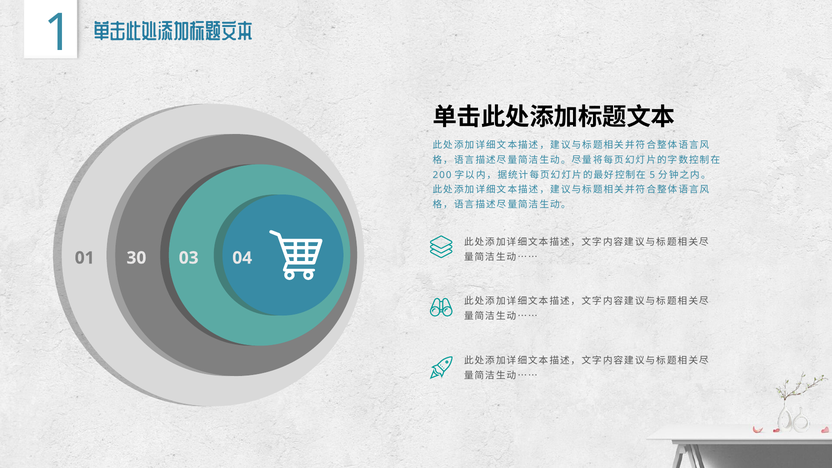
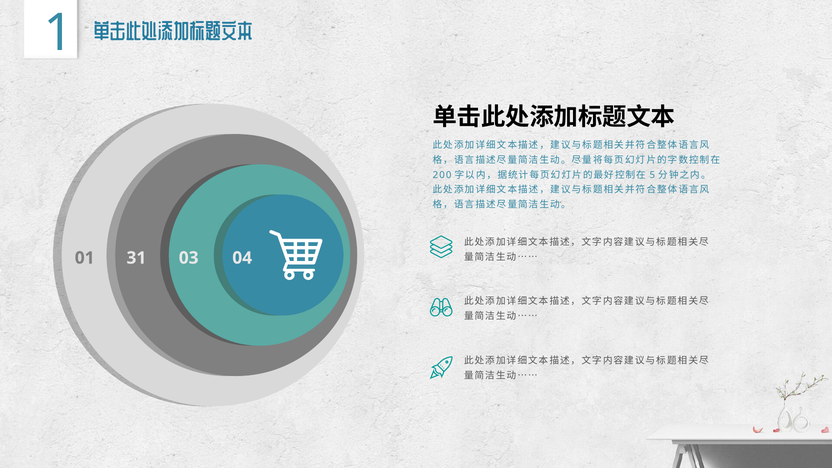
30: 30 -> 31
